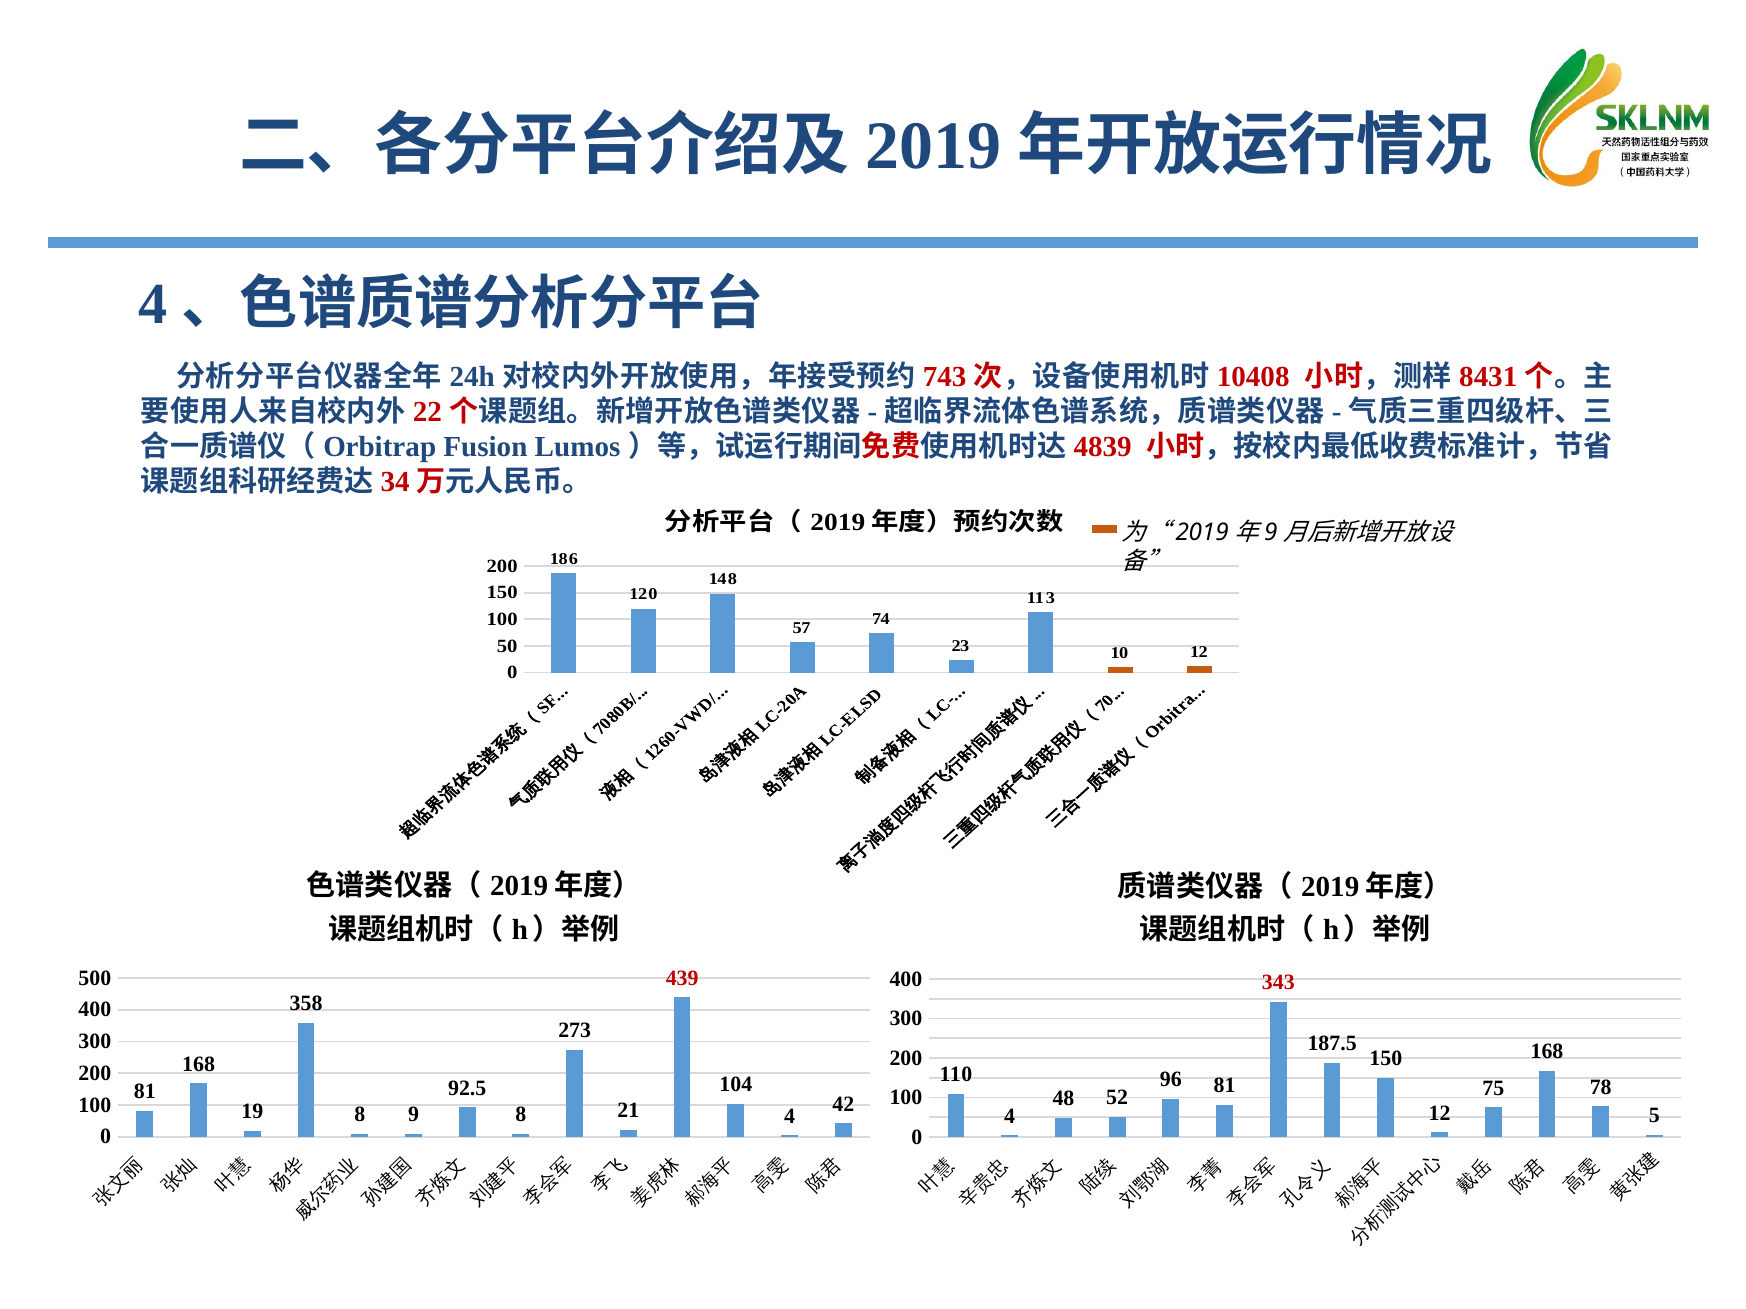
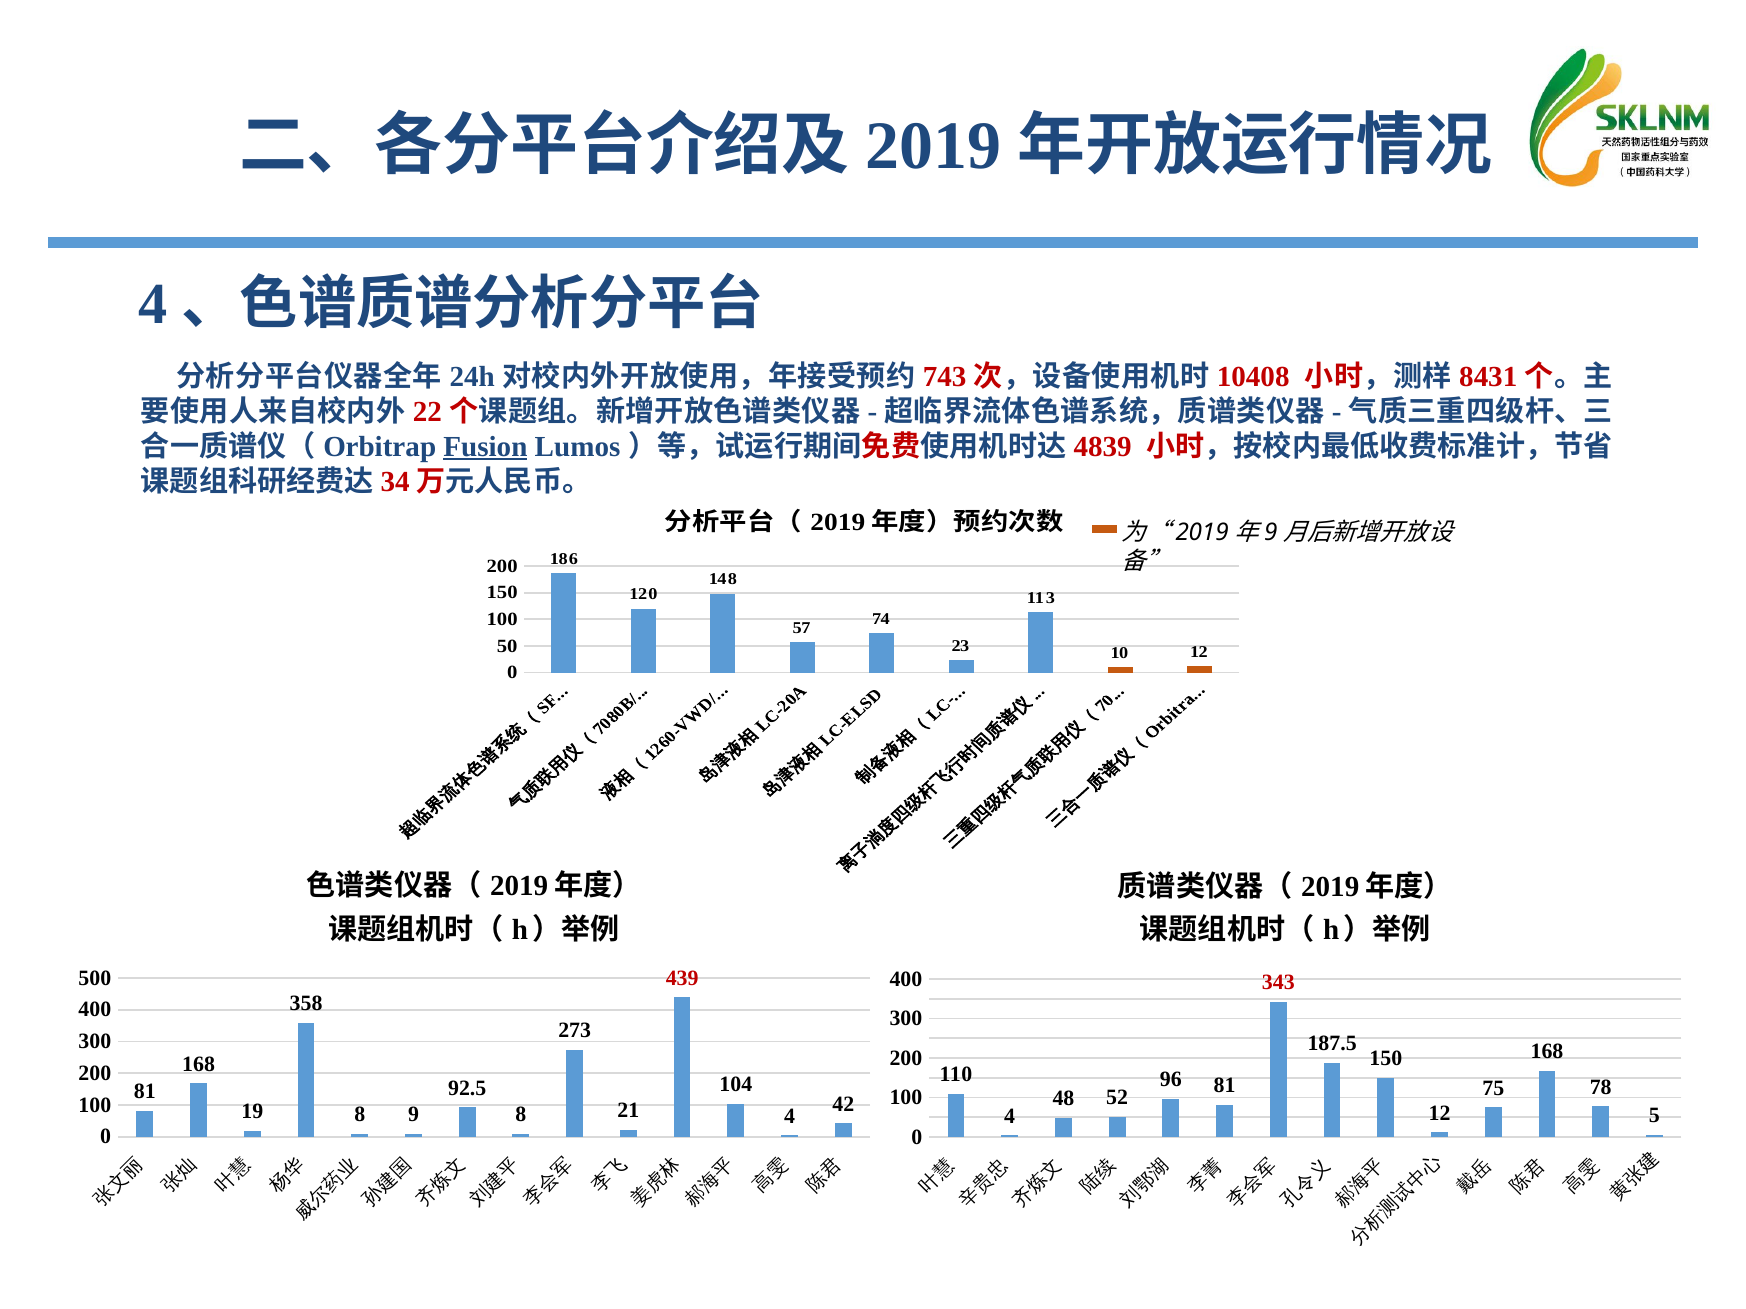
Fusion underline: none -> present
